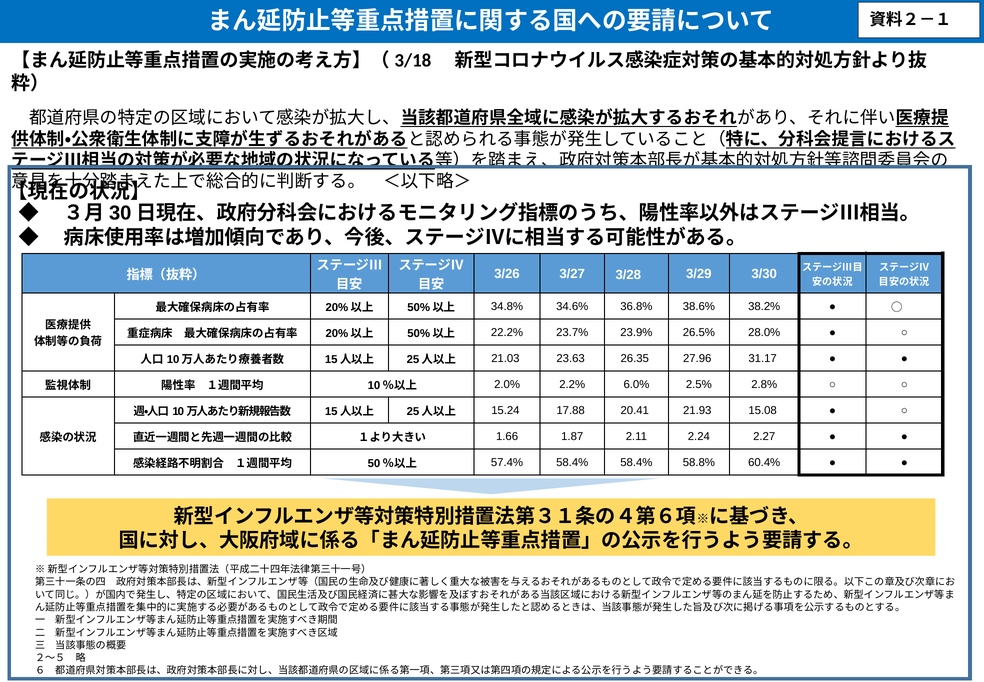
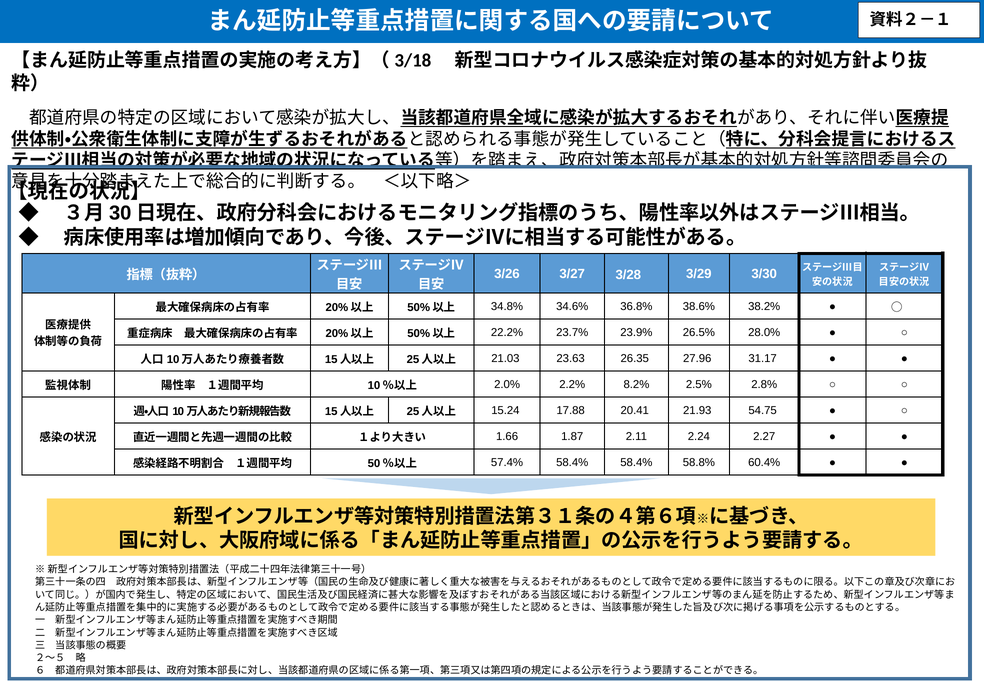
6.0%: 6.0% -> 8.2%
15.08: 15.08 -> 54.75
